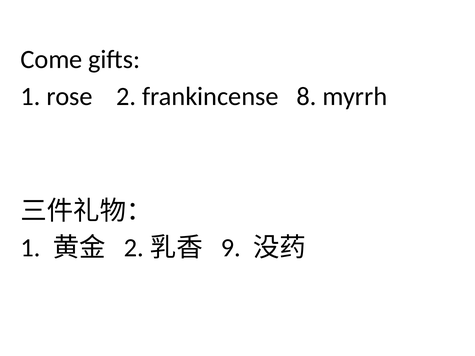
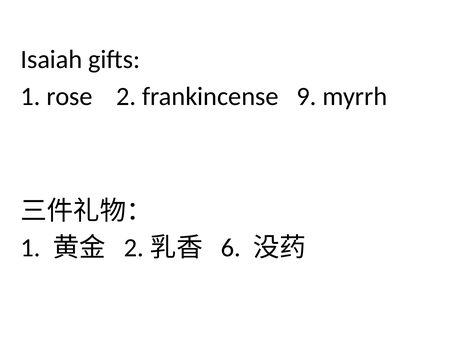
Come: Come -> Isaiah
8: 8 -> 9
9: 9 -> 6
